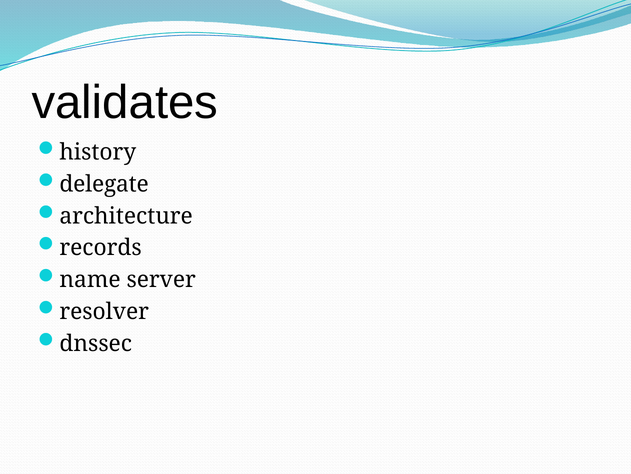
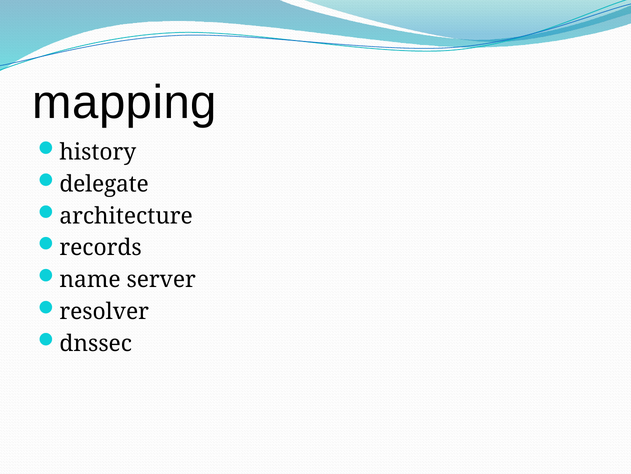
validates: validates -> mapping
